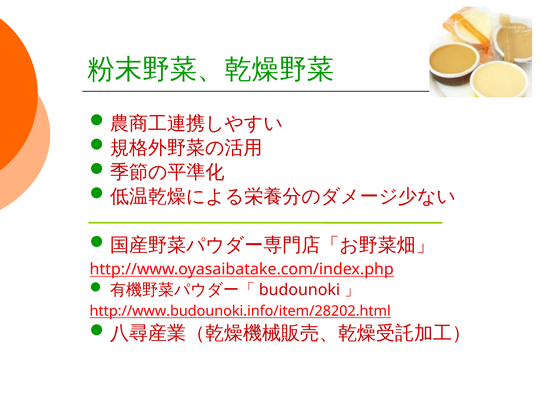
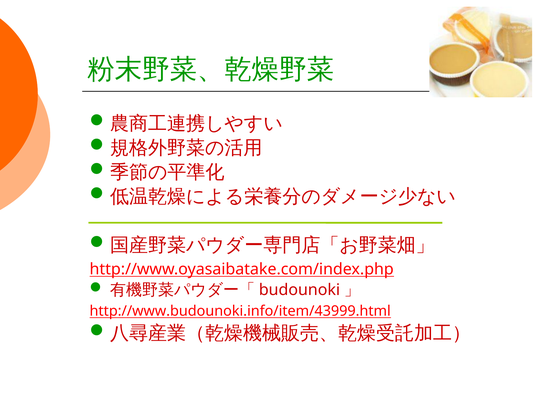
http://www.budounoki.info/item/28202.html: http://www.budounoki.info/item/28202.html -> http://www.budounoki.info/item/43999.html
